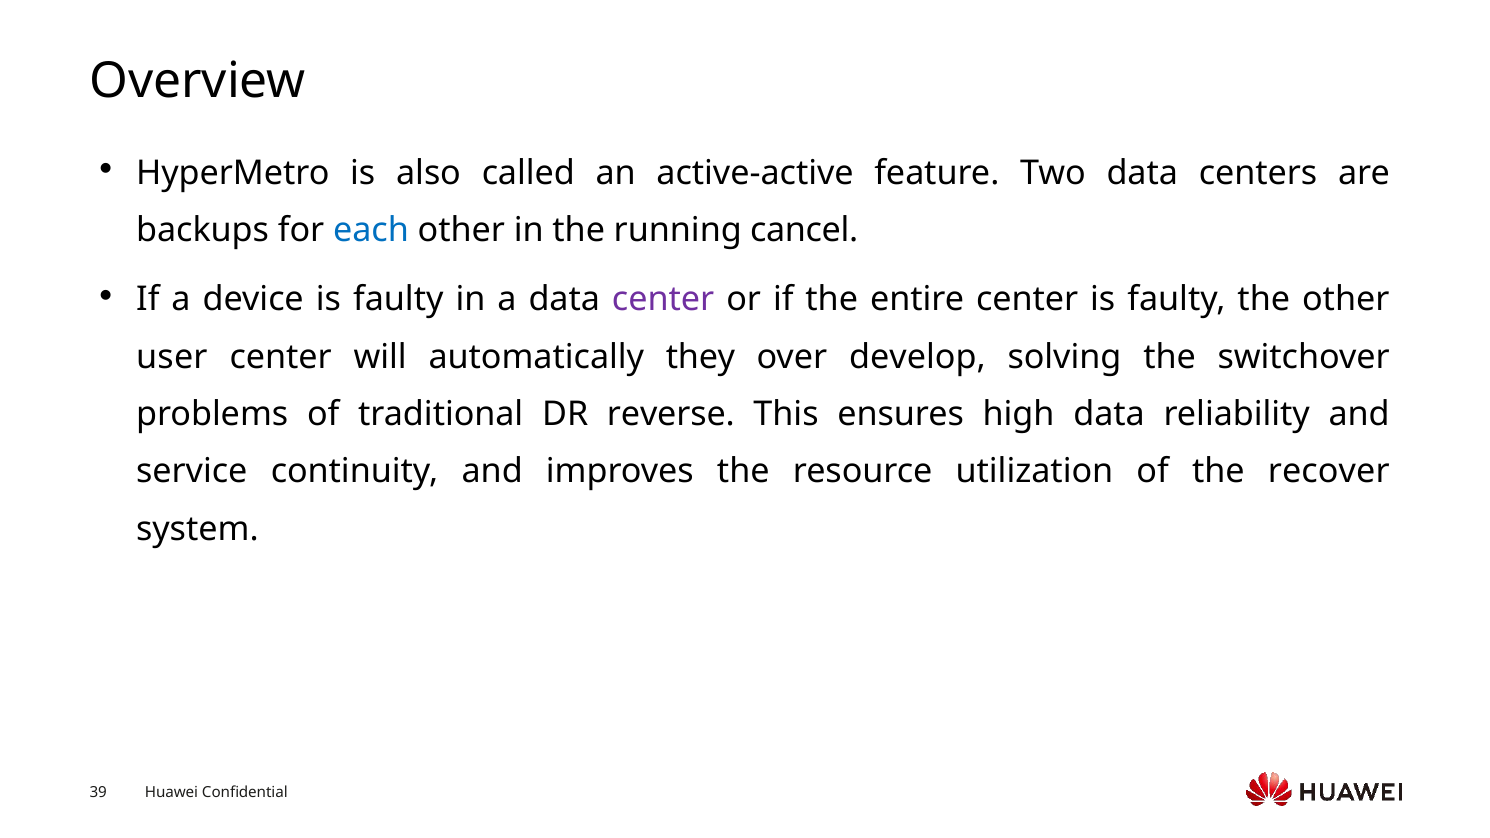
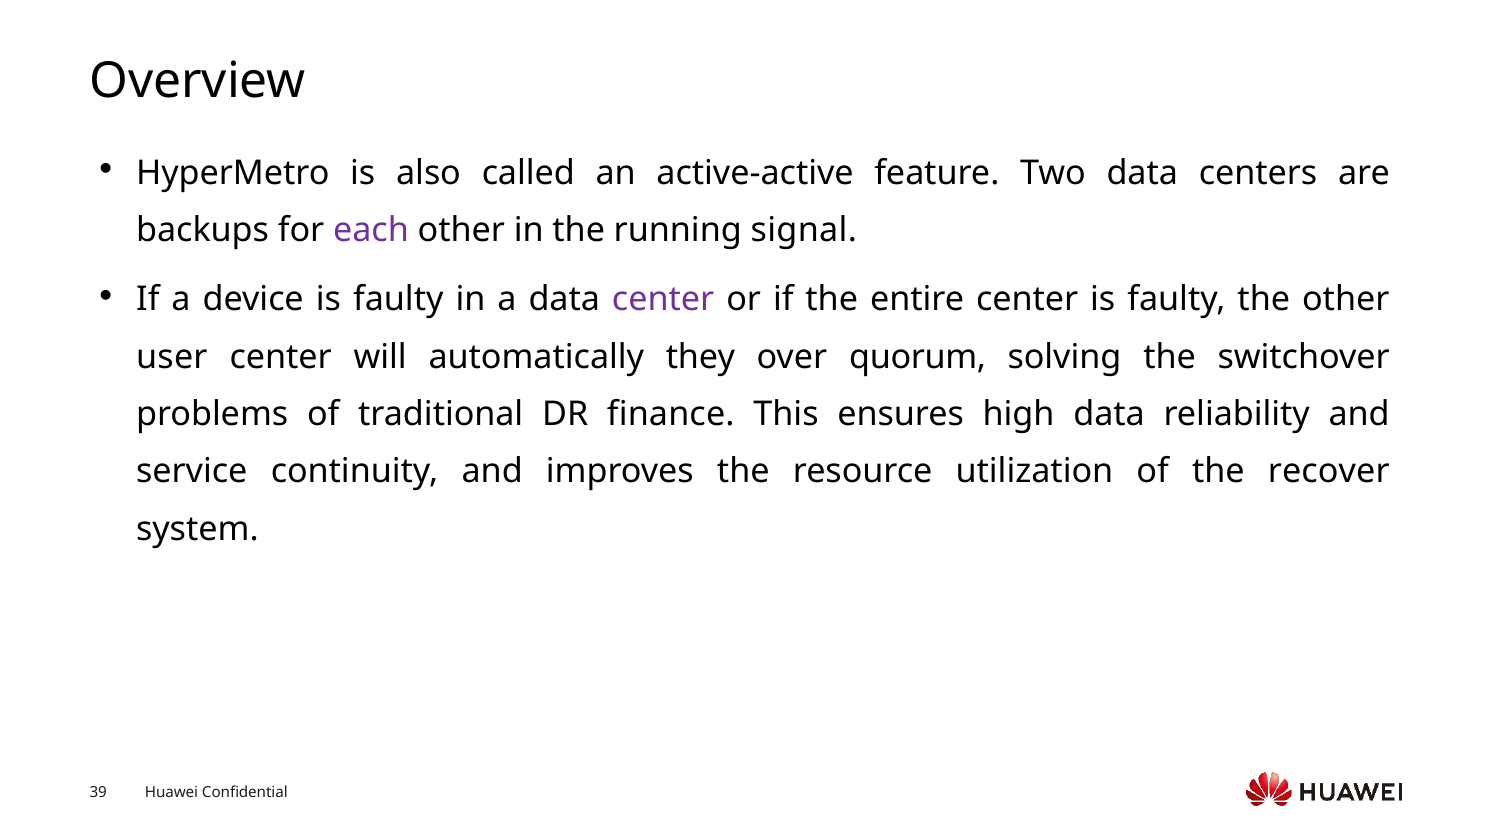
each colour: blue -> purple
cancel: cancel -> signal
develop: develop -> quorum
reverse: reverse -> finance
